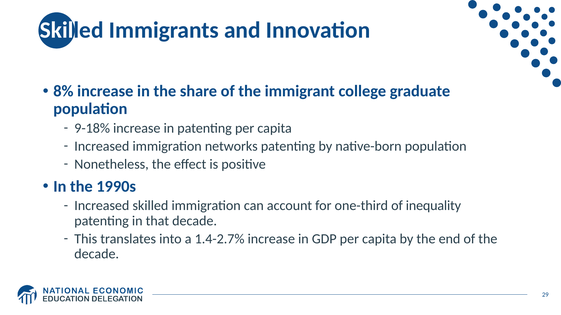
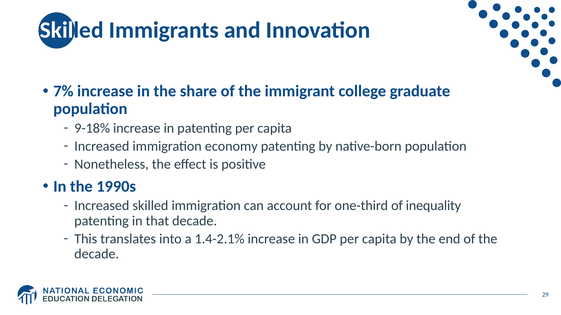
8%: 8% -> 7%
networks: networks -> economy
1.4-2.7%: 1.4-2.7% -> 1.4-2.1%
